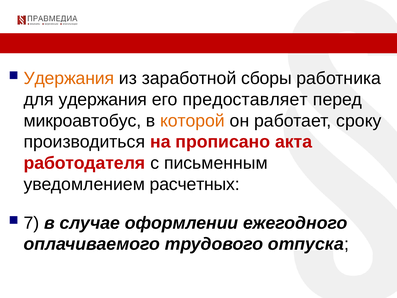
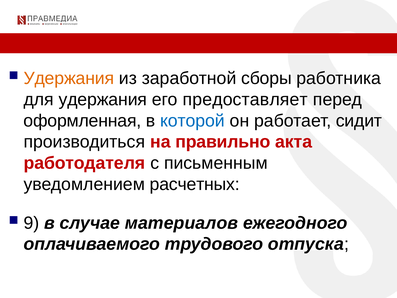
микроавтобус: микроавтобус -> оформленная
которой colour: orange -> blue
сроку: сроку -> сидит
прописано: прописано -> правильно
7: 7 -> 9
оформлении: оформлении -> материалов
